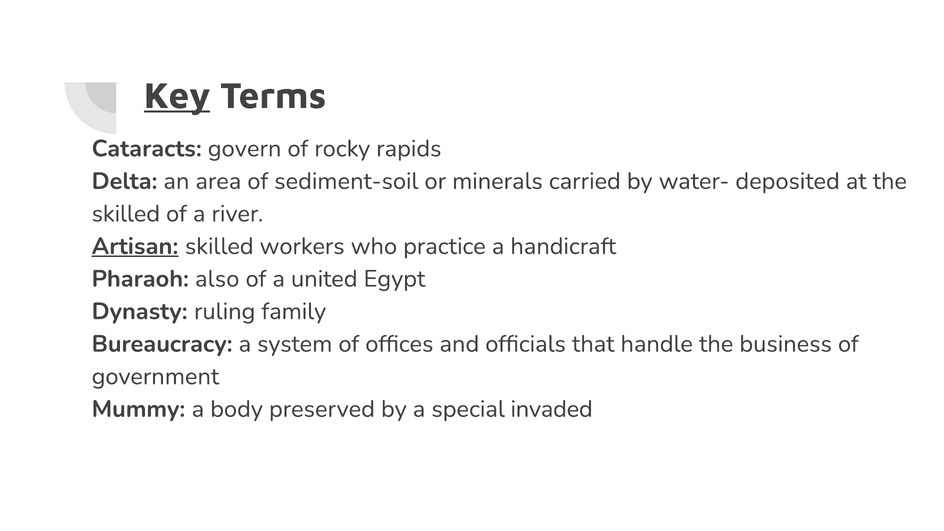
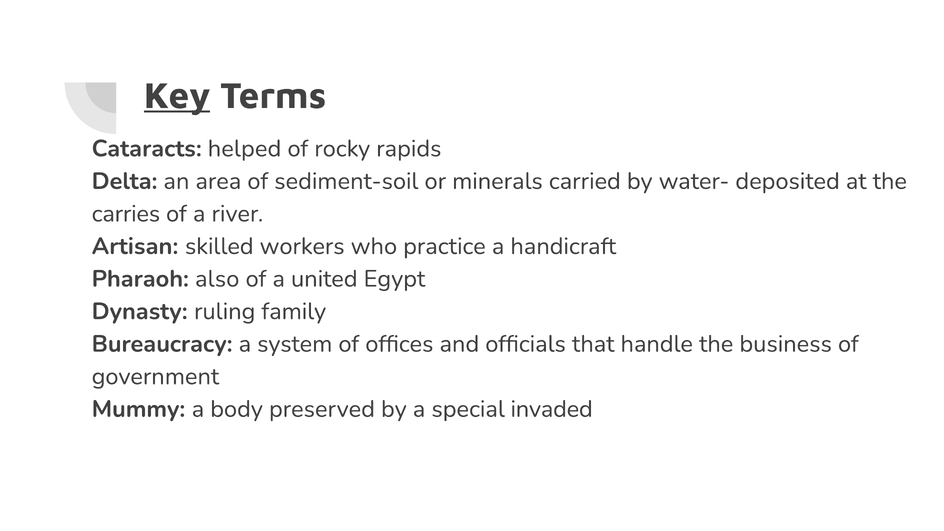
govern: govern -> helped
skilled at (126, 214): skilled -> carries
Artisan underline: present -> none
